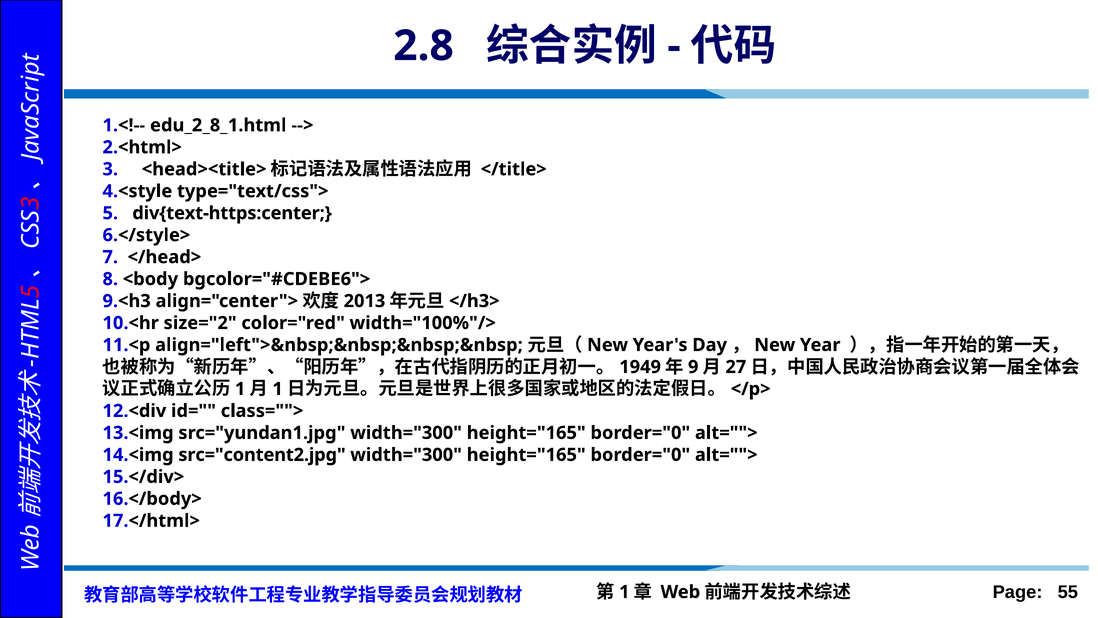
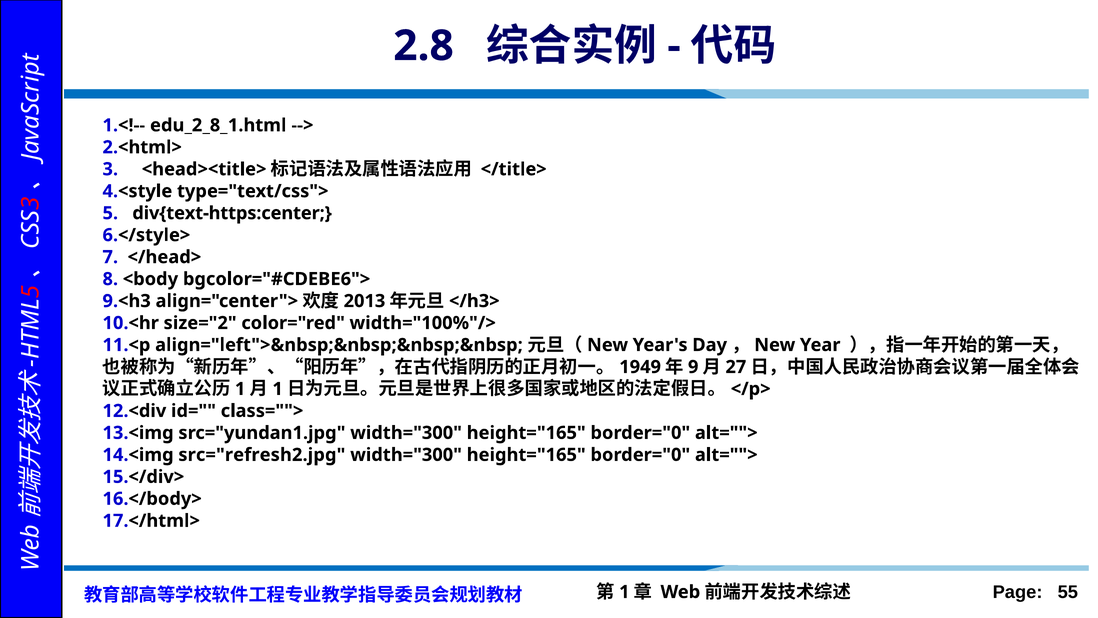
src="content2.jpg: src="content2.jpg -> src="refresh2.jpg
